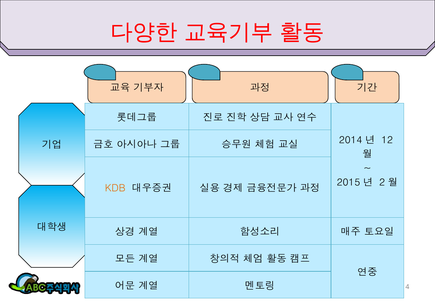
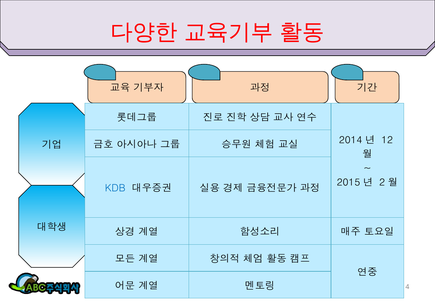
KDB colour: orange -> blue
